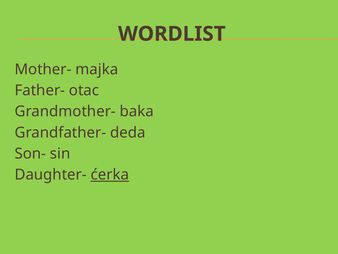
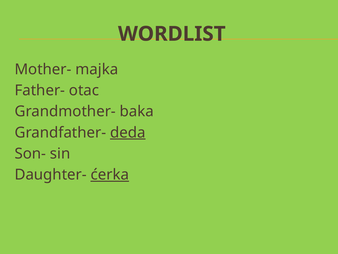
deda underline: none -> present
